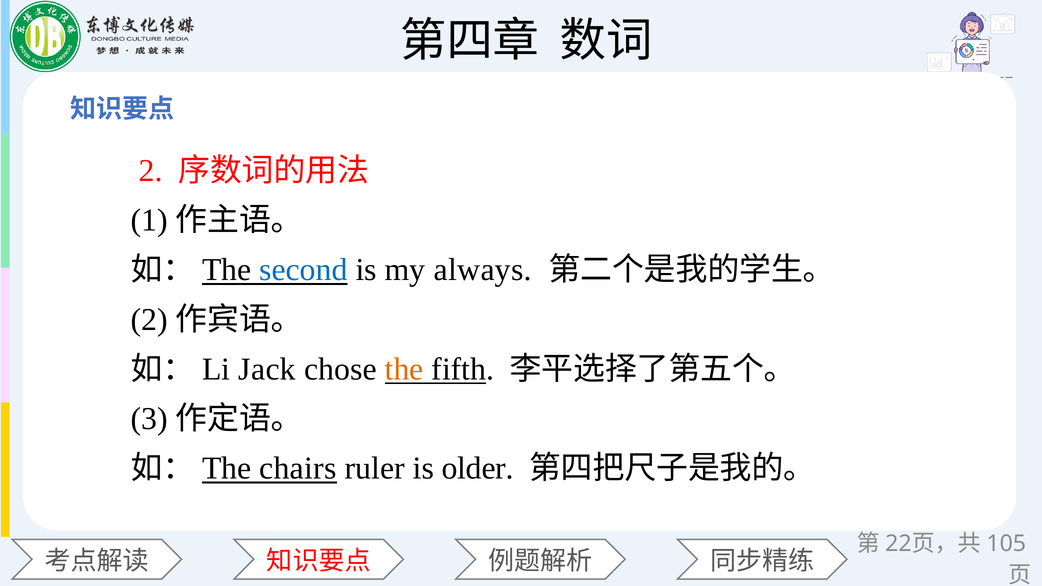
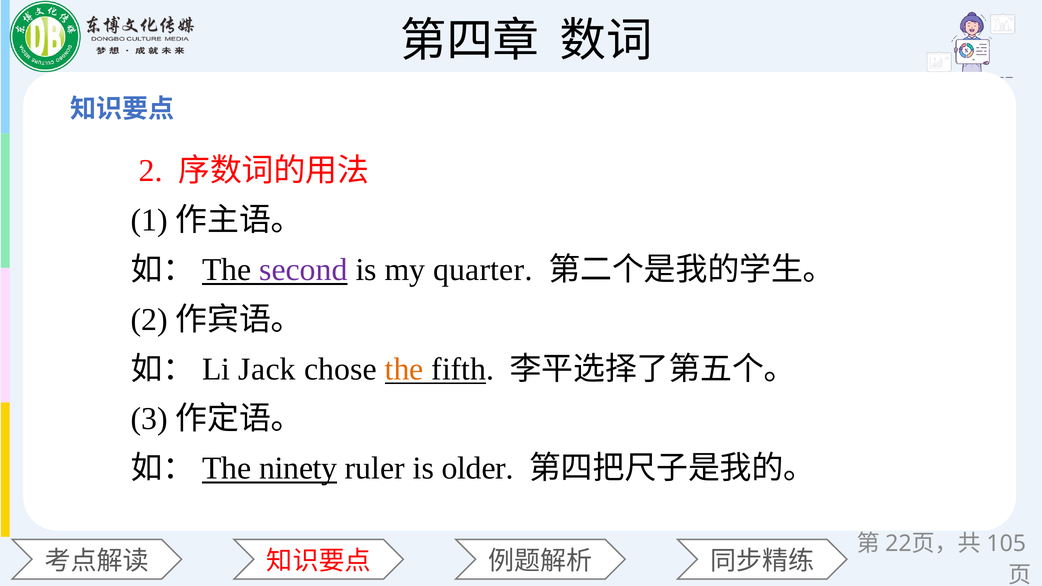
second colour: blue -> purple
always: always -> quarter
chairs: chairs -> ninety
